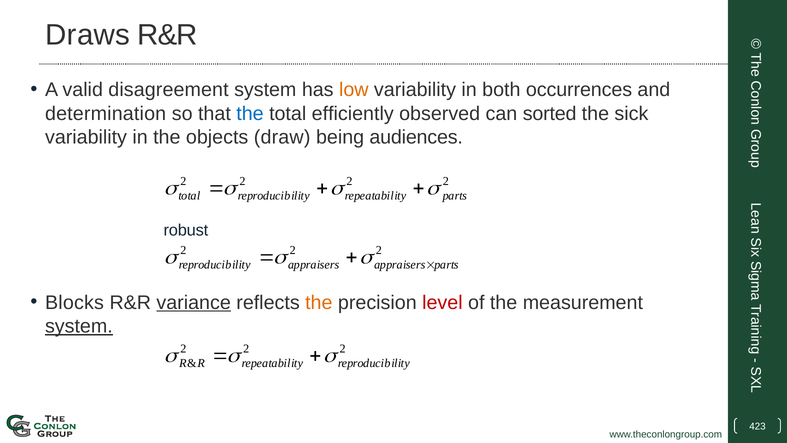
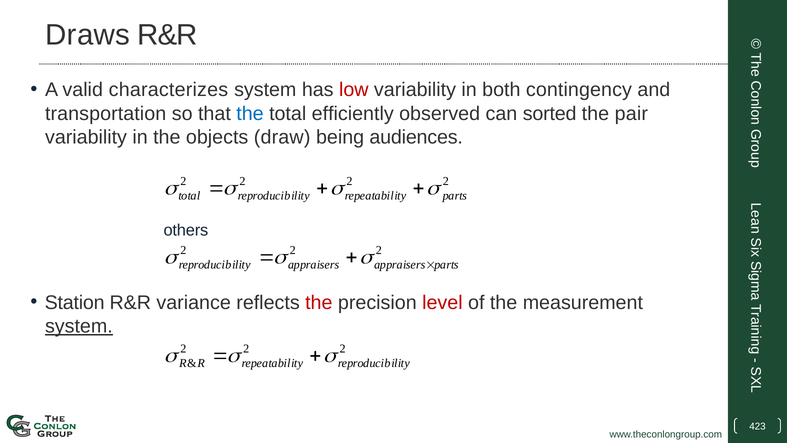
disagreement: disagreement -> characterizes
low colour: orange -> red
occurrences: occurrences -> contingency
determination: determination -> transportation
sick: sick -> pair
robust: robust -> others
Blocks: Blocks -> Station
variance underline: present -> none
the at (319, 302) colour: orange -> red
